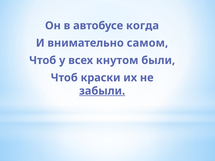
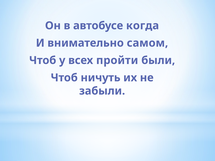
кнутом: кнутом -> пройти
краски: краски -> ничуть
забыли underline: present -> none
